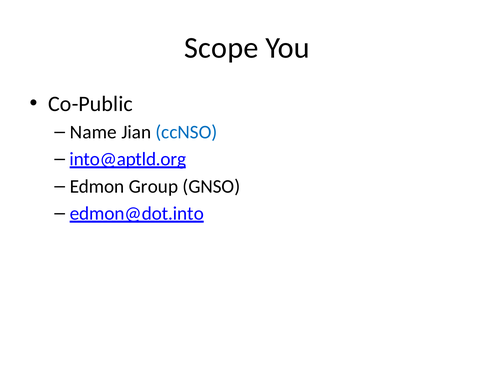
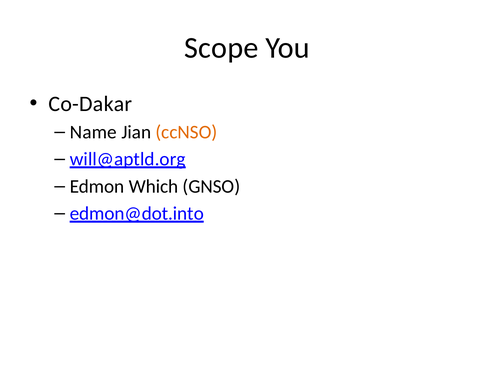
Co-Public: Co-Public -> Co-Dakar
ccNSO colour: blue -> orange
into@aptld.org: into@aptld.org -> will@aptld.org
Group: Group -> Which
